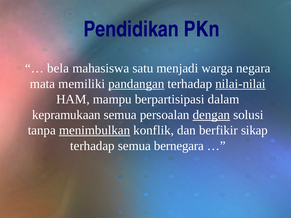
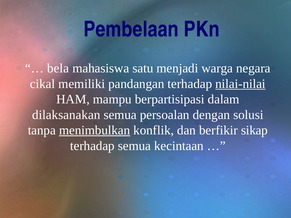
Pendidikan: Pendidikan -> Pembelaan
mata: mata -> cikal
pandangan underline: present -> none
kepramukaan: kepramukaan -> dilaksanakan
dengan underline: present -> none
bernegara: bernegara -> kecintaan
